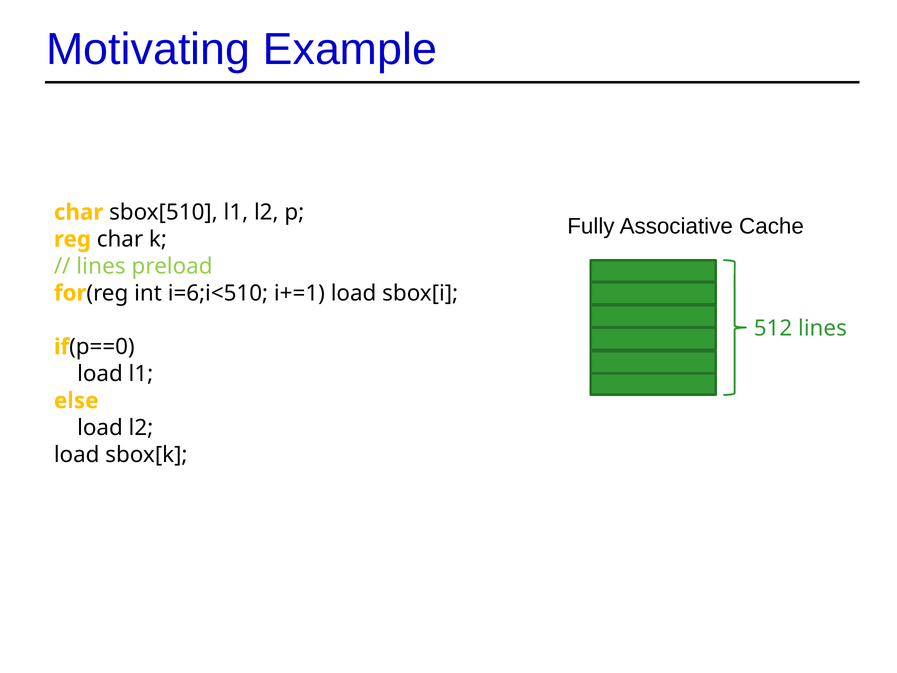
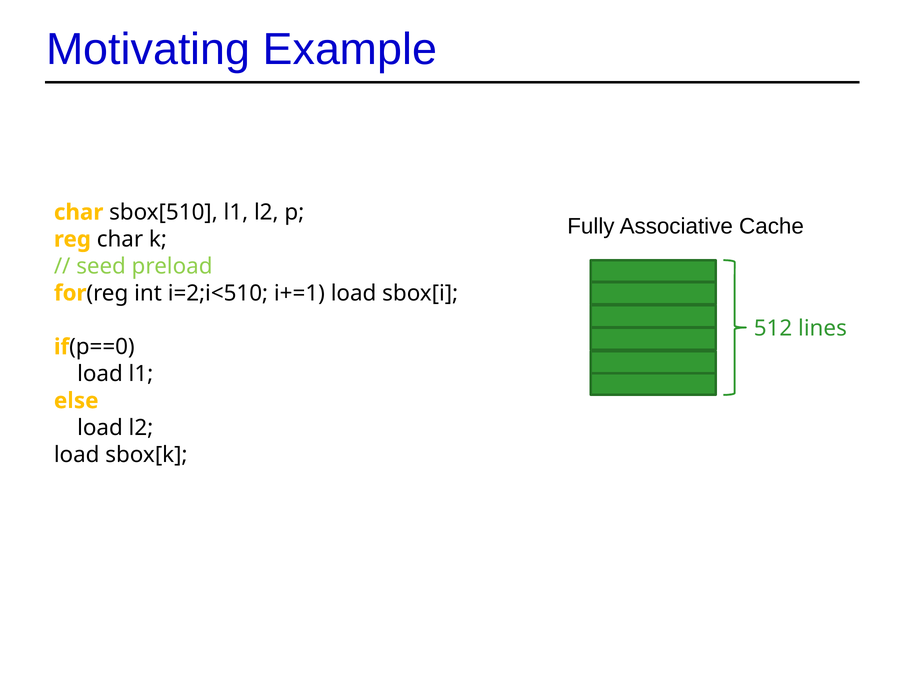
lines at (101, 266): lines -> seed
i=6;i<510: i=6;i<510 -> i=2;i<510
